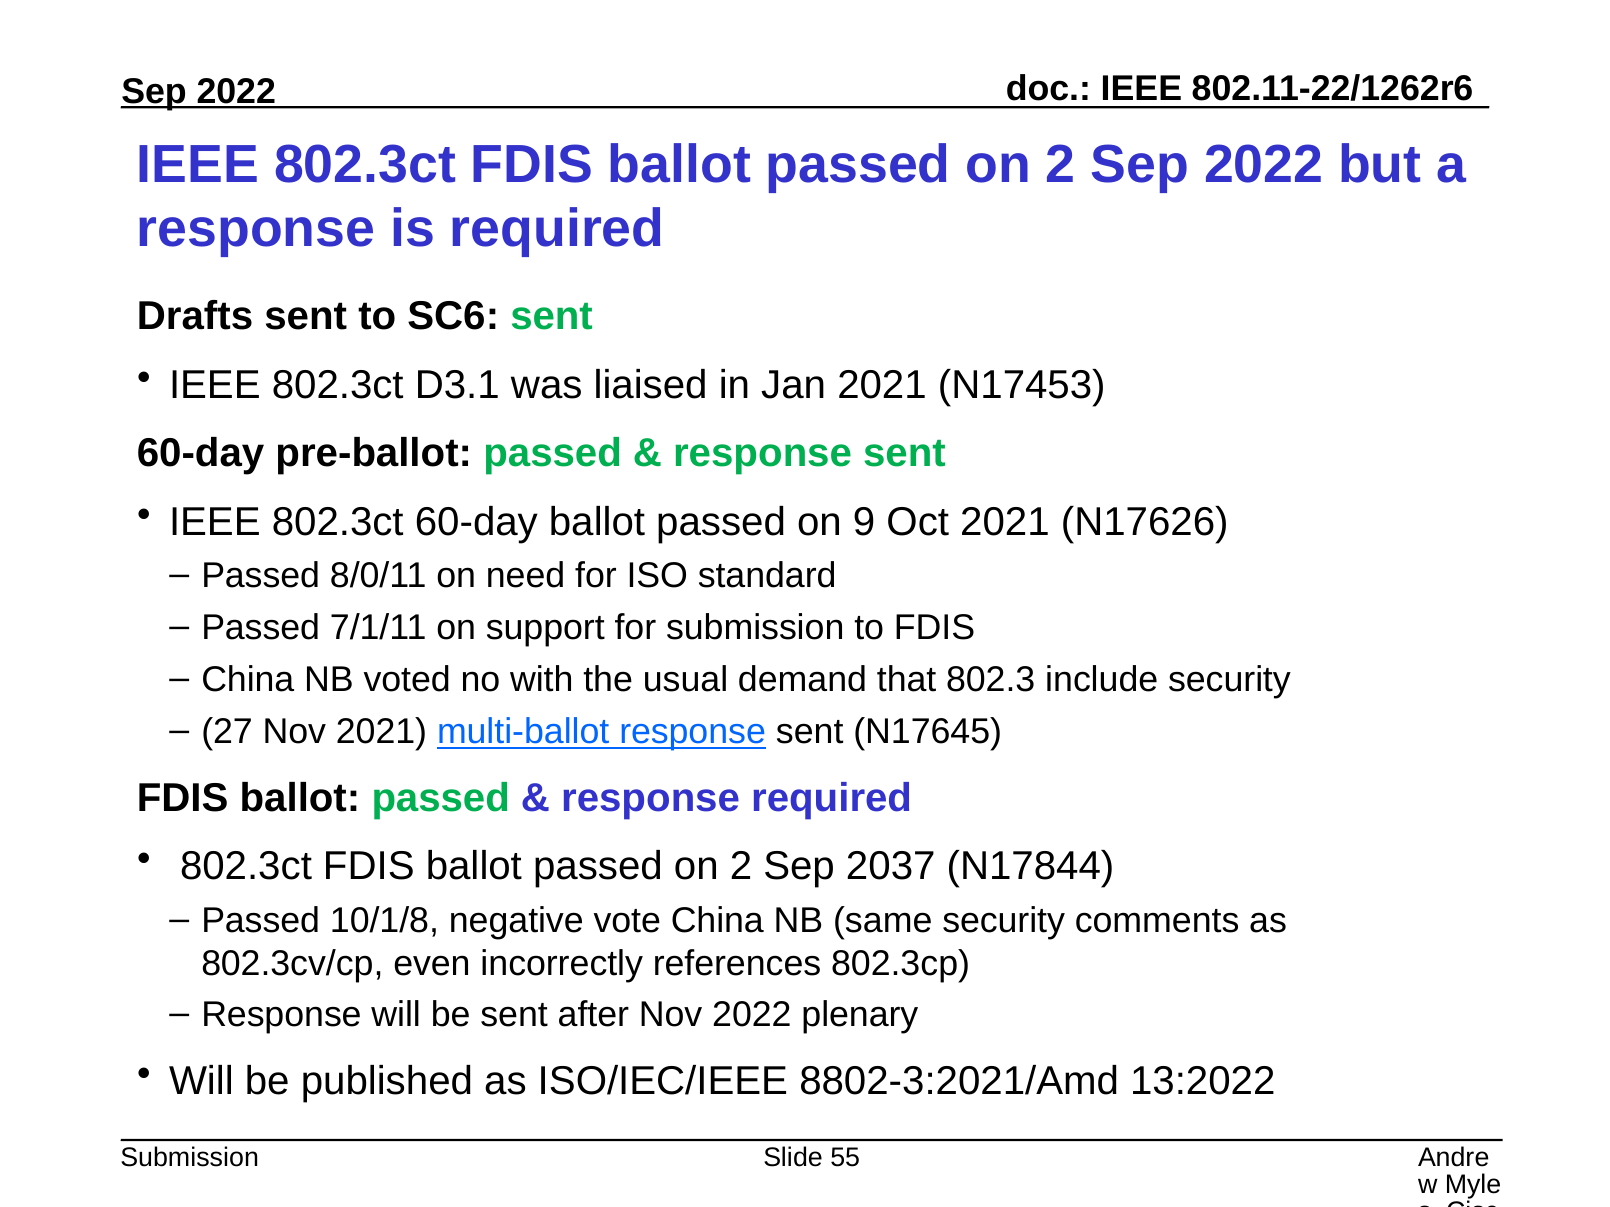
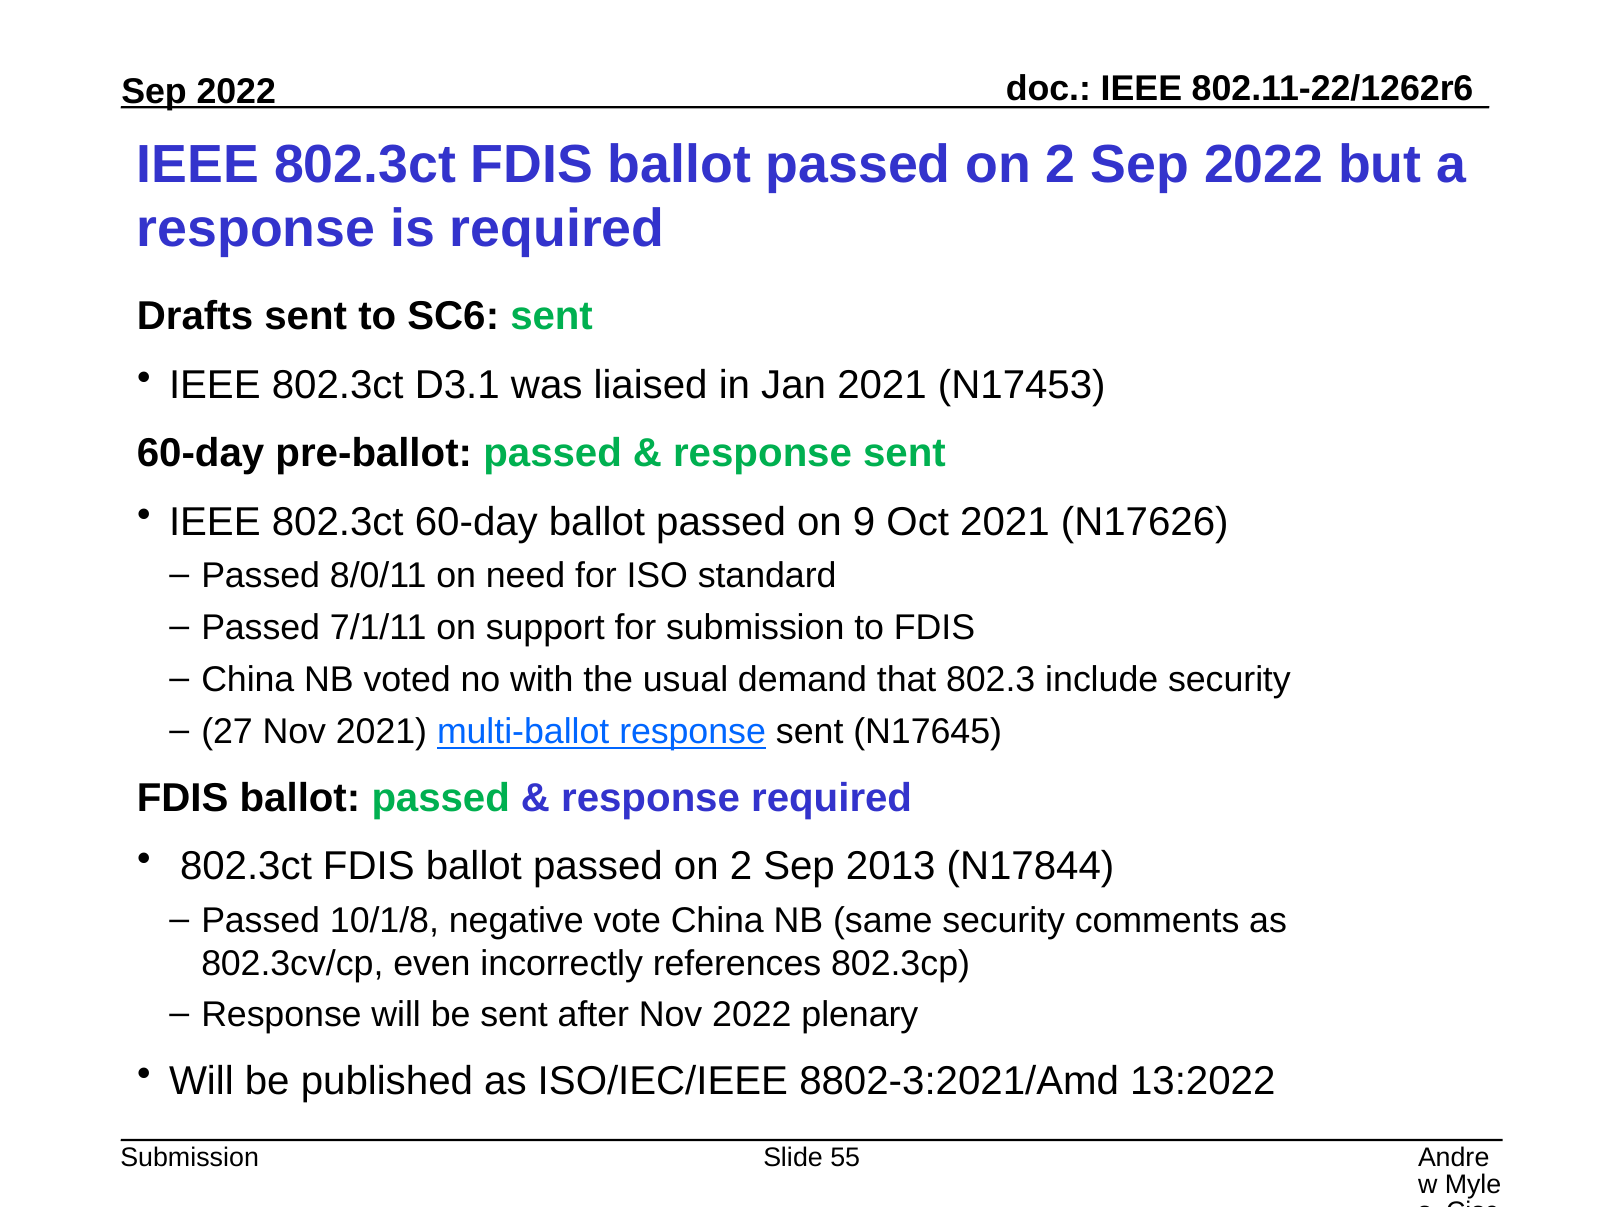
2037: 2037 -> 2013
